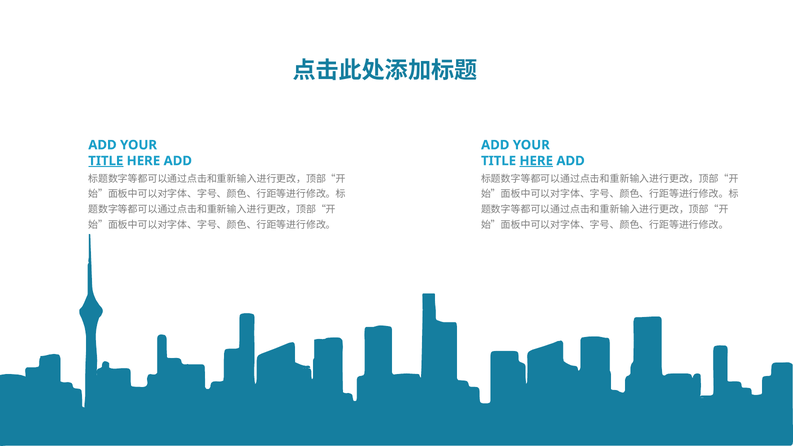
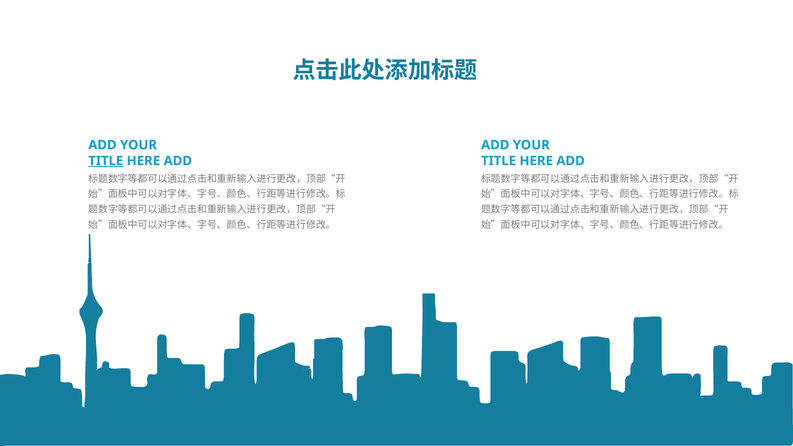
HERE at (536, 161) underline: present -> none
